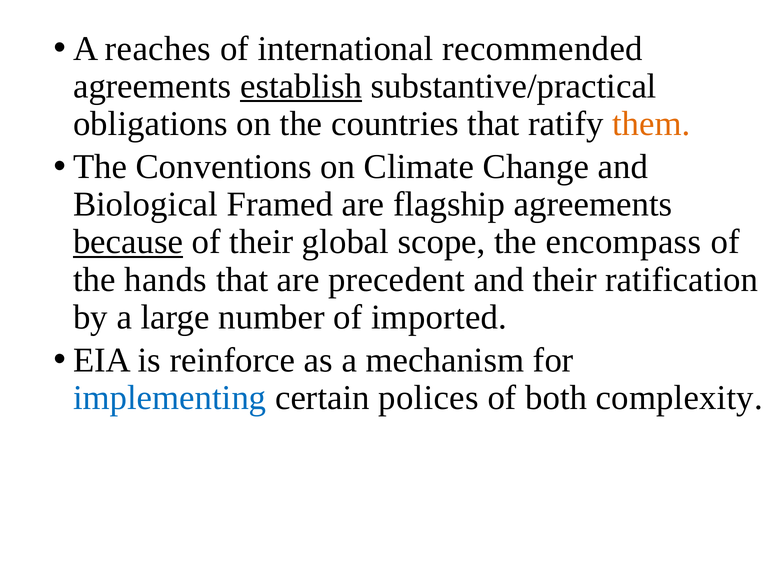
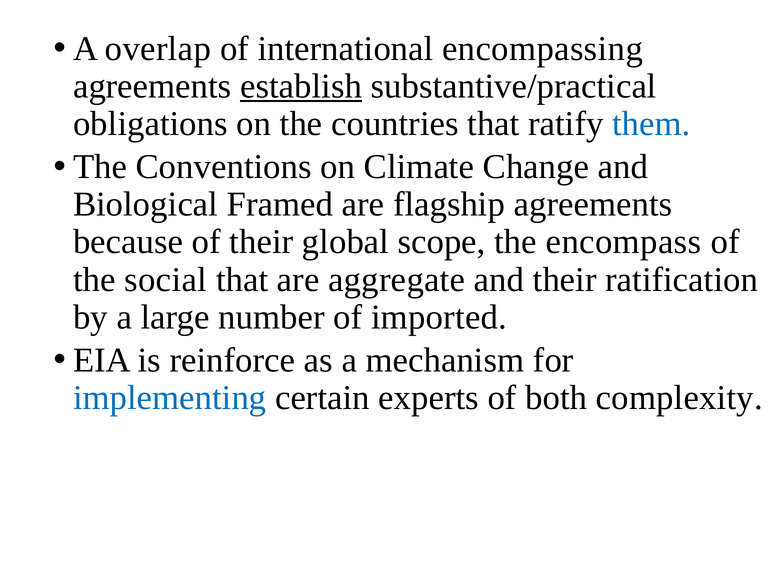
reaches: reaches -> overlap
recommended: recommended -> encompassing
them colour: orange -> blue
because underline: present -> none
hands: hands -> social
precedent: precedent -> aggregate
polices: polices -> experts
